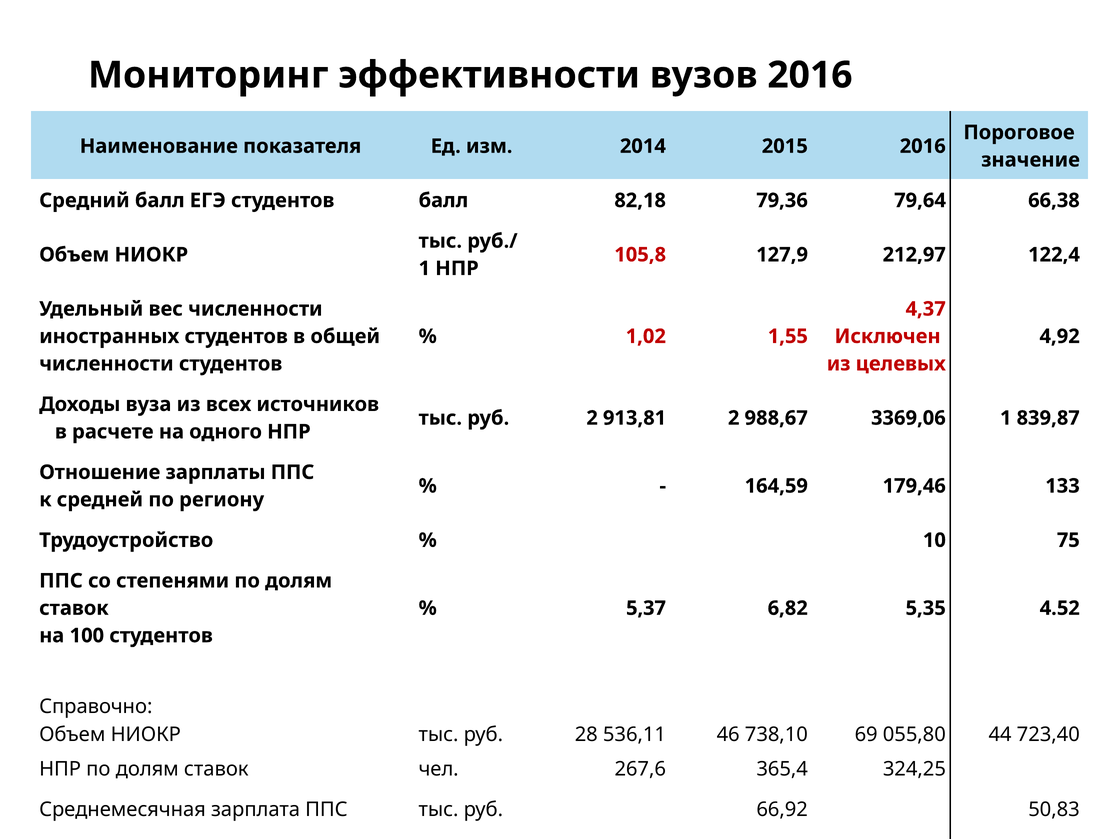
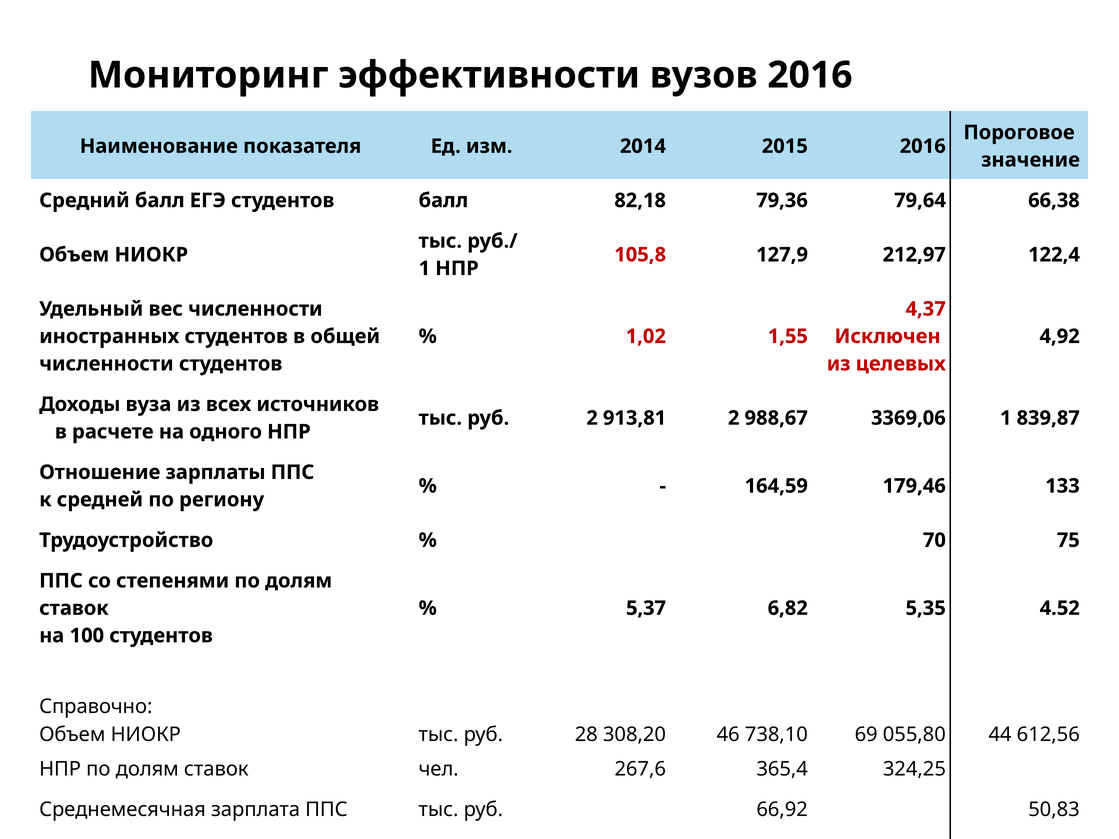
10: 10 -> 70
536,11: 536,11 -> 308,20
723,40: 723,40 -> 612,56
